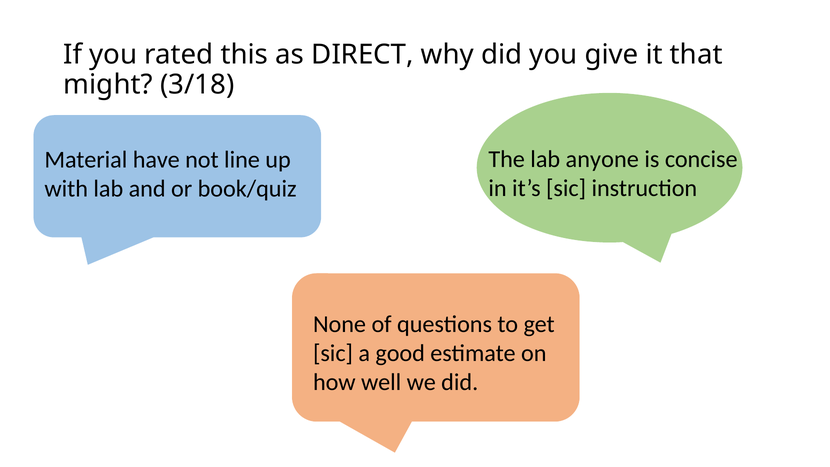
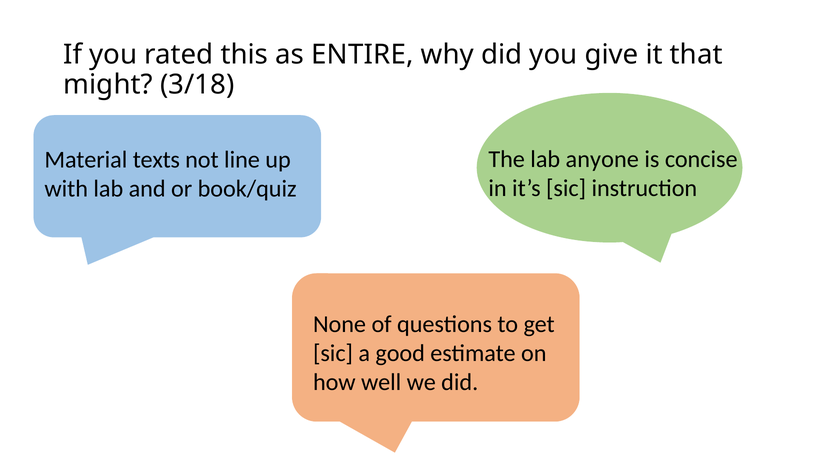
DIRECT: DIRECT -> ENTIRE
have: have -> texts
